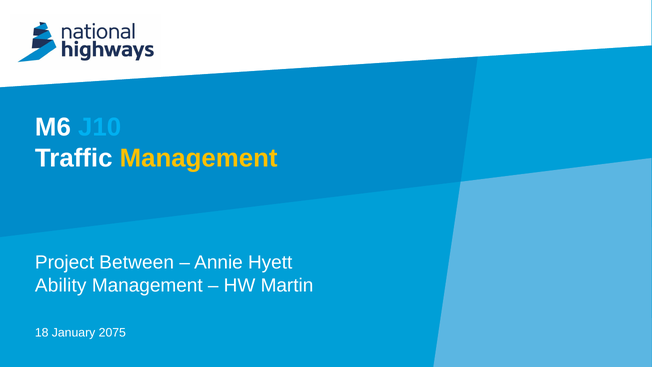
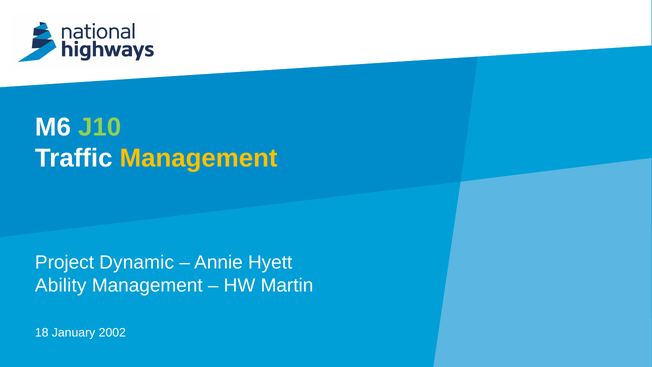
J10 colour: light blue -> light green
Between: Between -> Dynamic
2075: 2075 -> 2002
